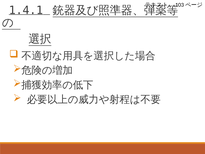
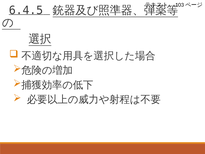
1.4.1: 1.4.1 -> 6.4.5
